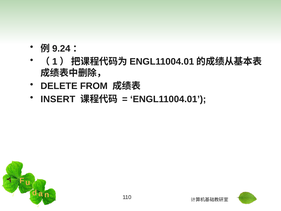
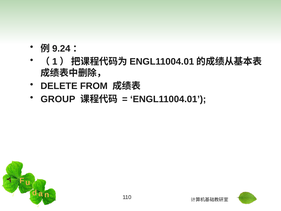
INSERT: INSERT -> GROUP
